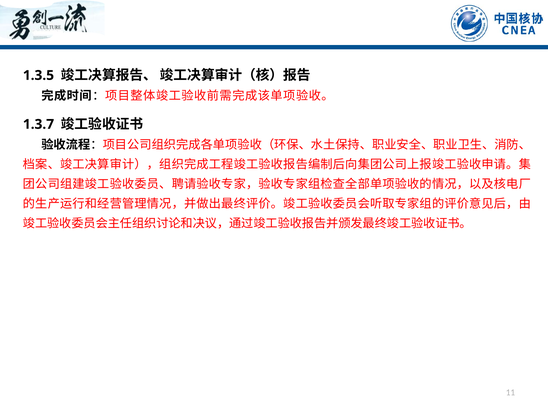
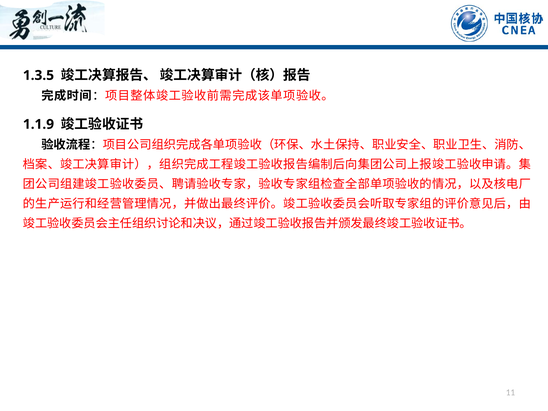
1.3.7: 1.3.7 -> 1.1.9
